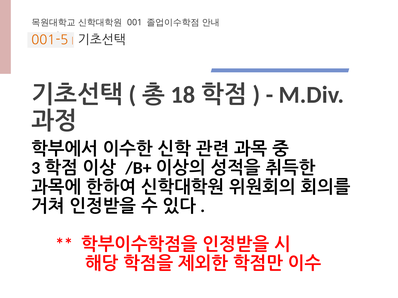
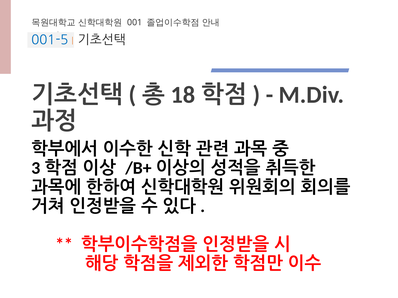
001-5 colour: orange -> blue
